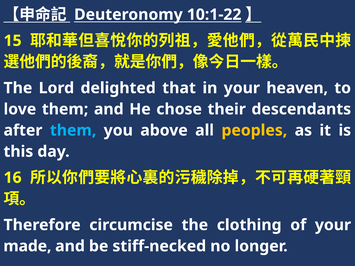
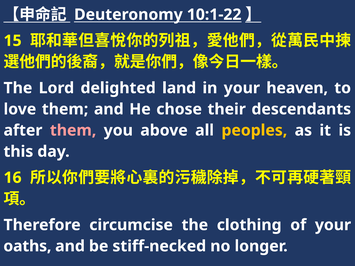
that: that -> land
them at (73, 130) colour: light blue -> pink
made: made -> oaths
